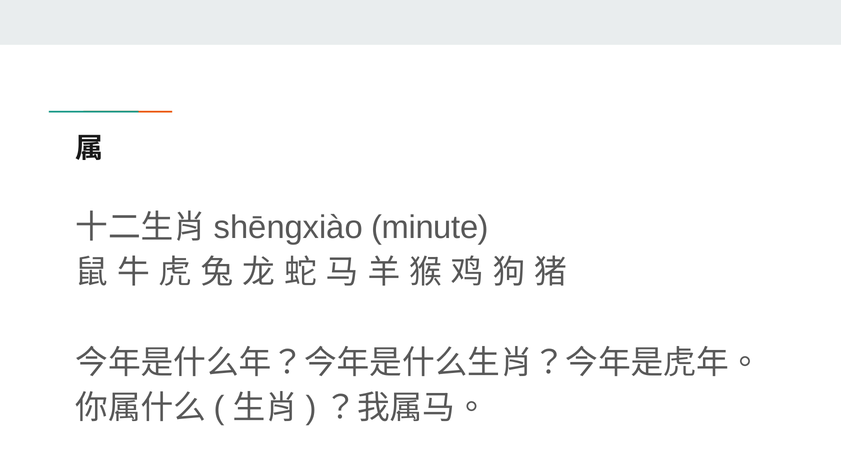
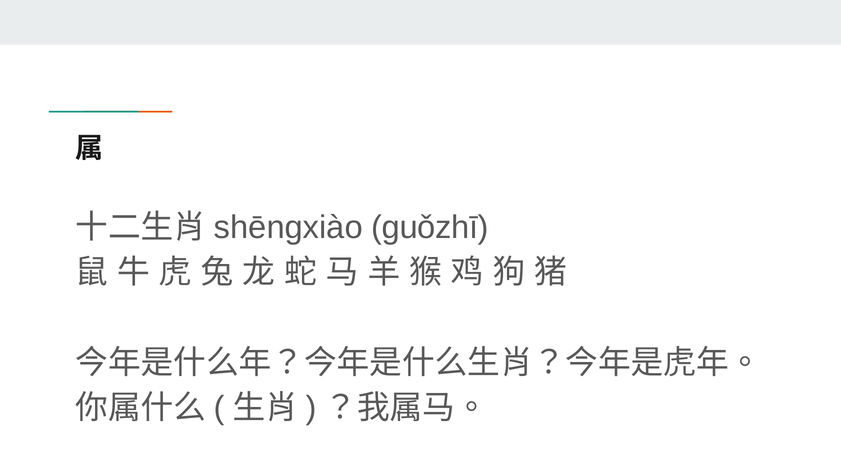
minute: minute -> guǒzhī
